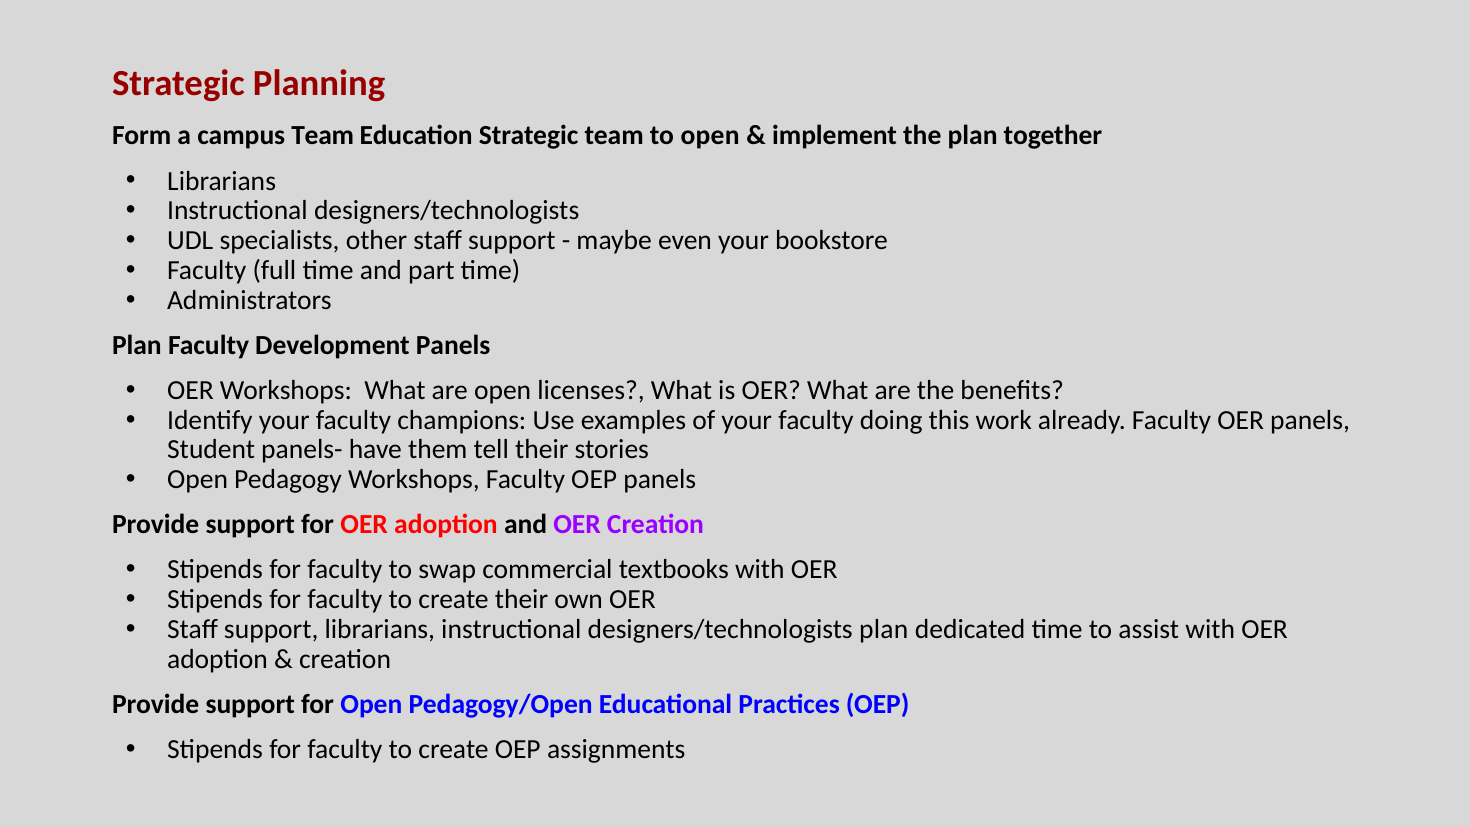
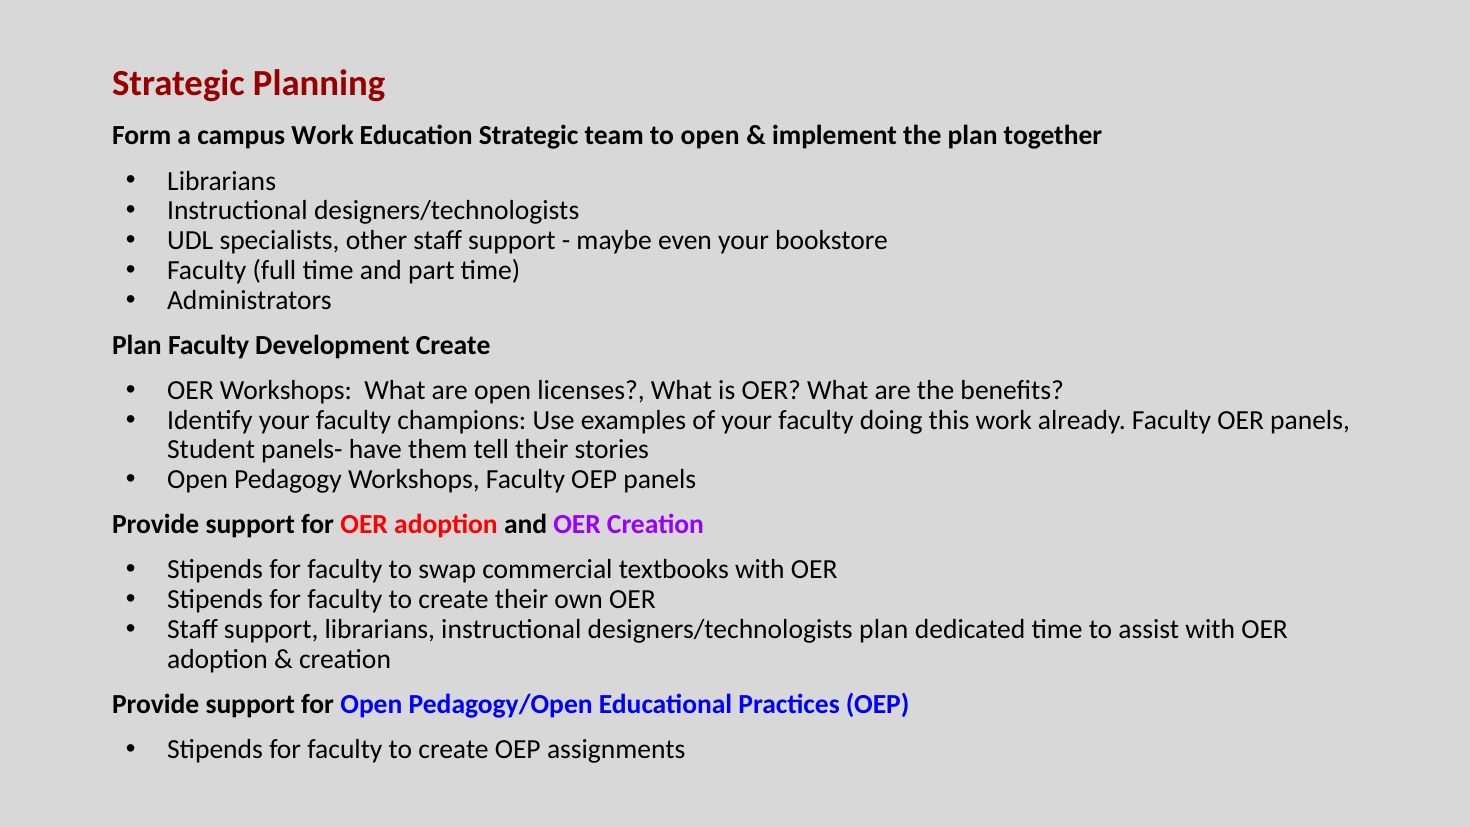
campus Team: Team -> Work
Development Panels: Panels -> Create
